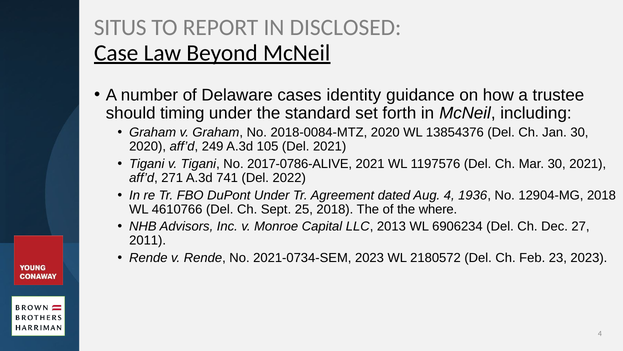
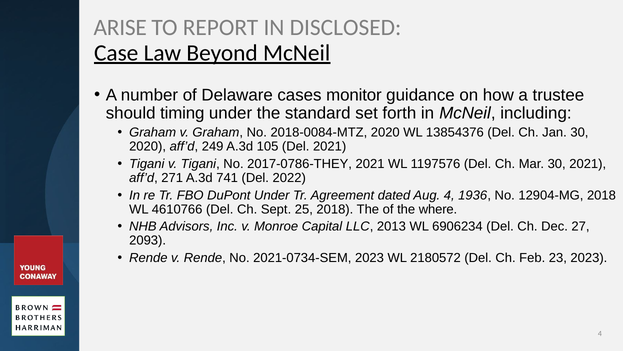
SITUS: SITUS -> ARISE
identity: identity -> monitor
2017-0786-ALIVE: 2017-0786-ALIVE -> 2017-0786-THEY
2011: 2011 -> 2093
